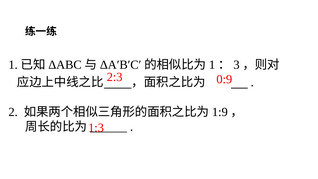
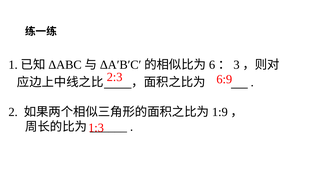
1 at (212, 65): 1 -> 6
0:9: 0:9 -> 6:9
